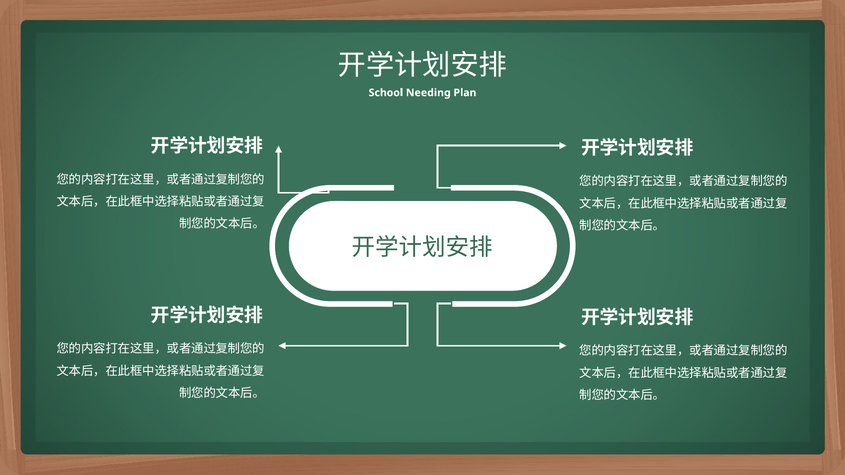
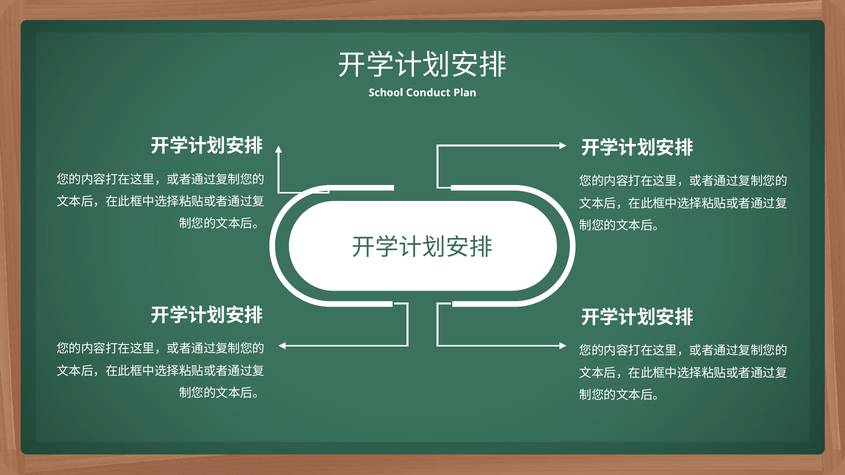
Needing: Needing -> Conduct
